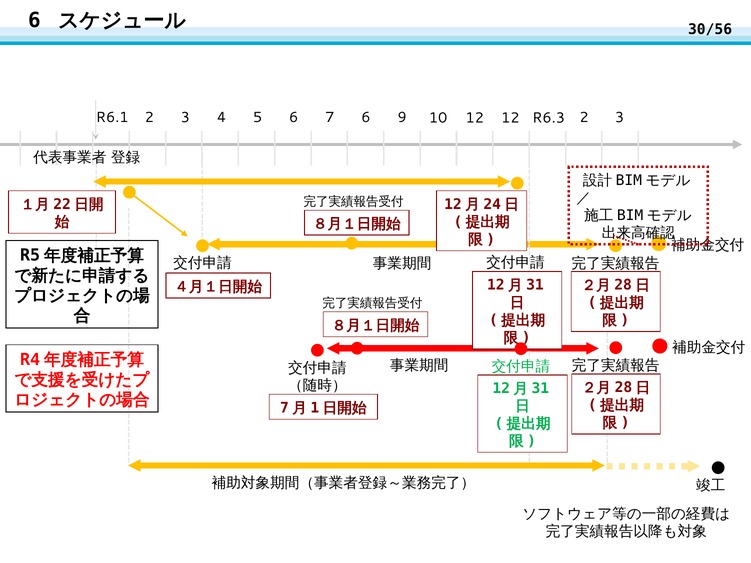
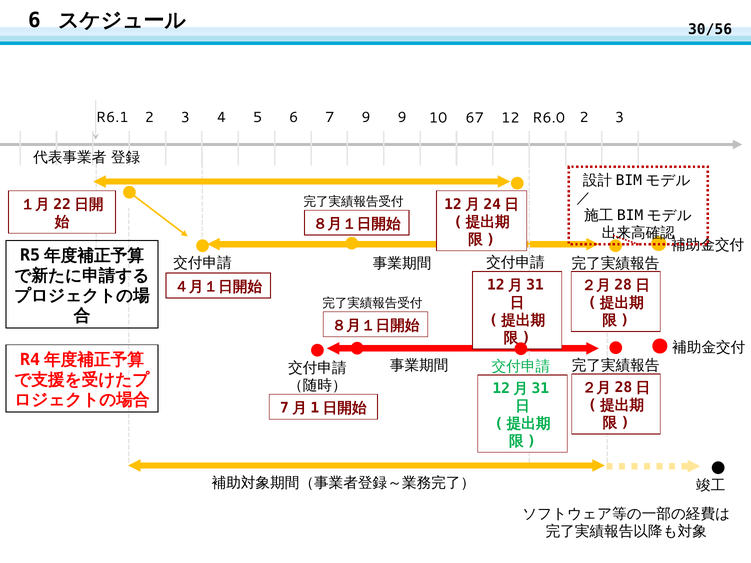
7 6: 6 -> 9
10 12: 12 -> 67
R6.3: R6.3 -> R6.0
